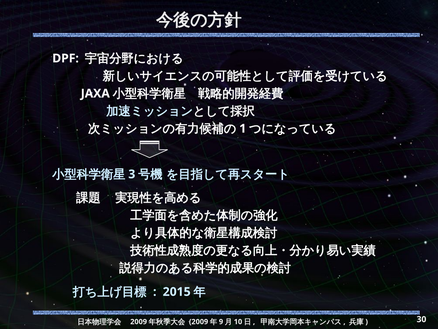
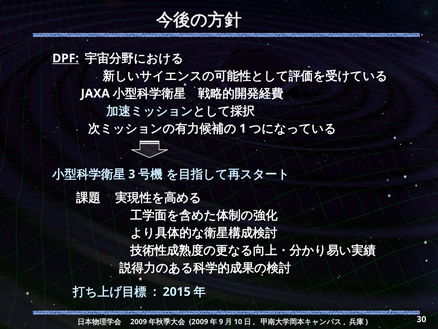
DPF underline: none -> present
